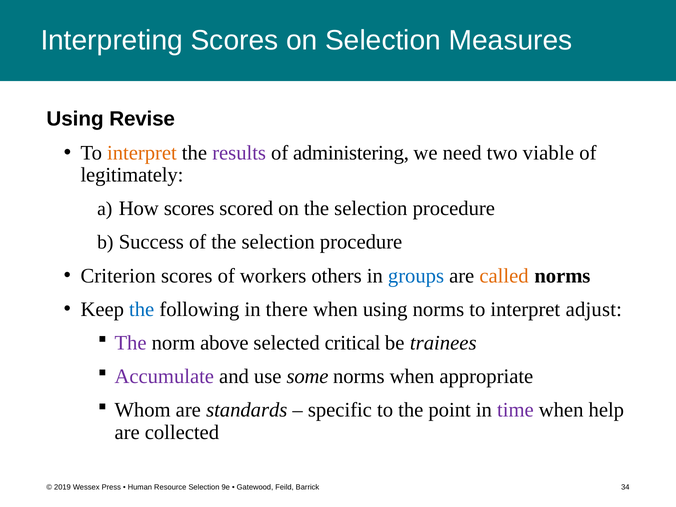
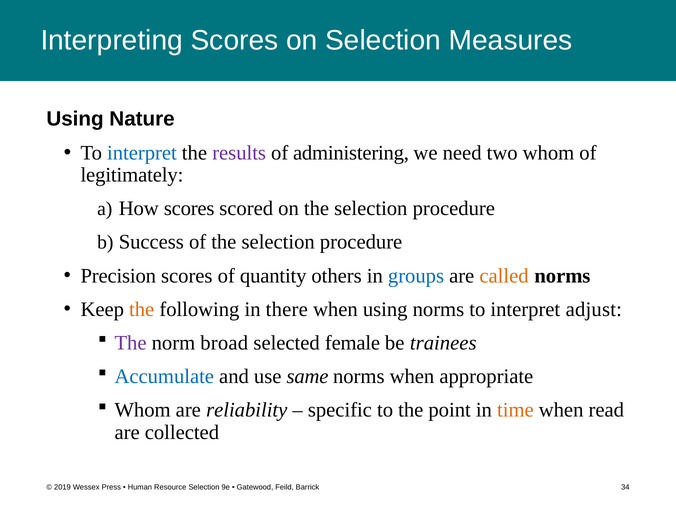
Revise: Revise -> Nature
interpret at (142, 153) colour: orange -> blue
two viable: viable -> whom
Criterion: Criterion -> Precision
workers: workers -> quantity
the at (142, 309) colour: blue -> orange
above: above -> broad
critical: critical -> female
Accumulate colour: purple -> blue
some: some -> same
standards: standards -> reliability
time colour: purple -> orange
help: help -> read
